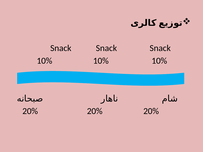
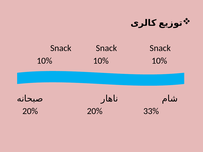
20% 20% 20%: 20% -> 33%
